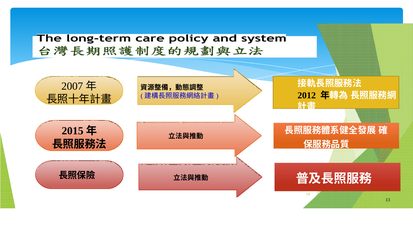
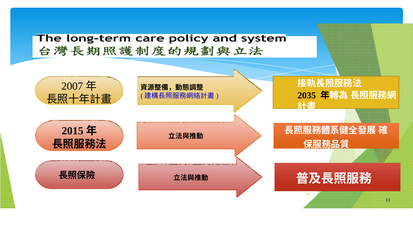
2012: 2012 -> 2035
